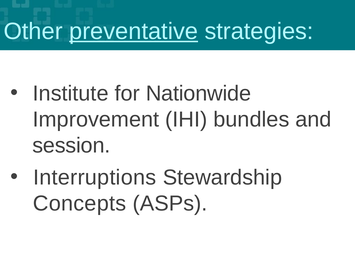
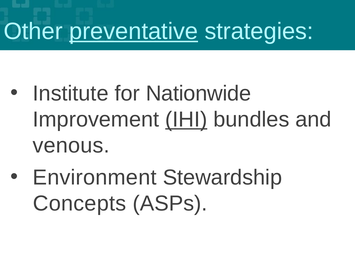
IHI underline: none -> present
session: session -> venous
Interruptions: Interruptions -> Environment
